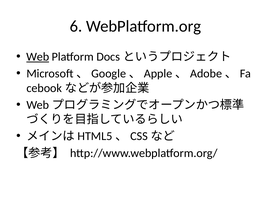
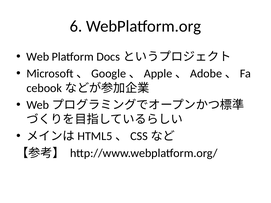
Web underline: present -> none
